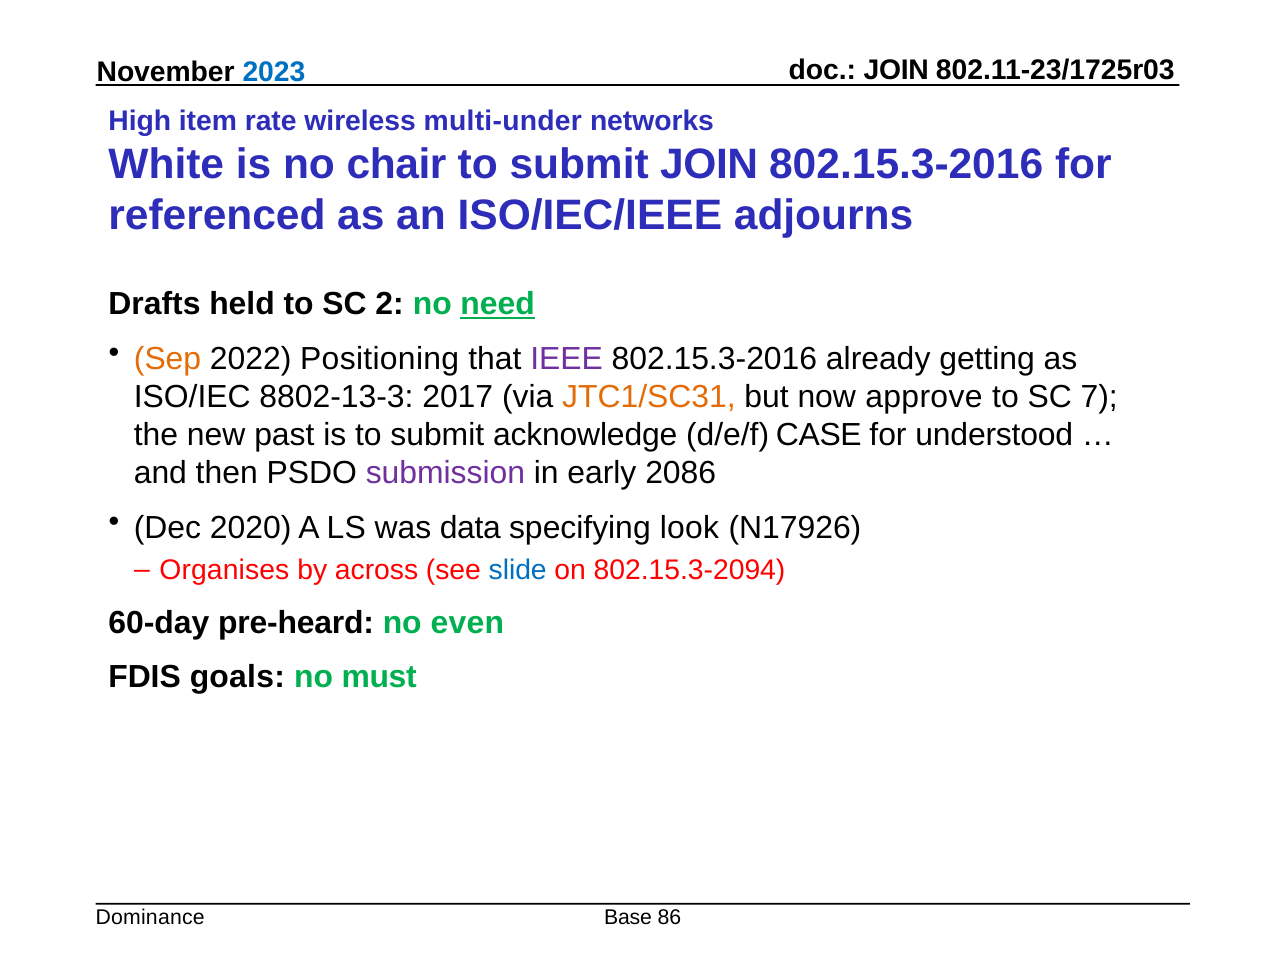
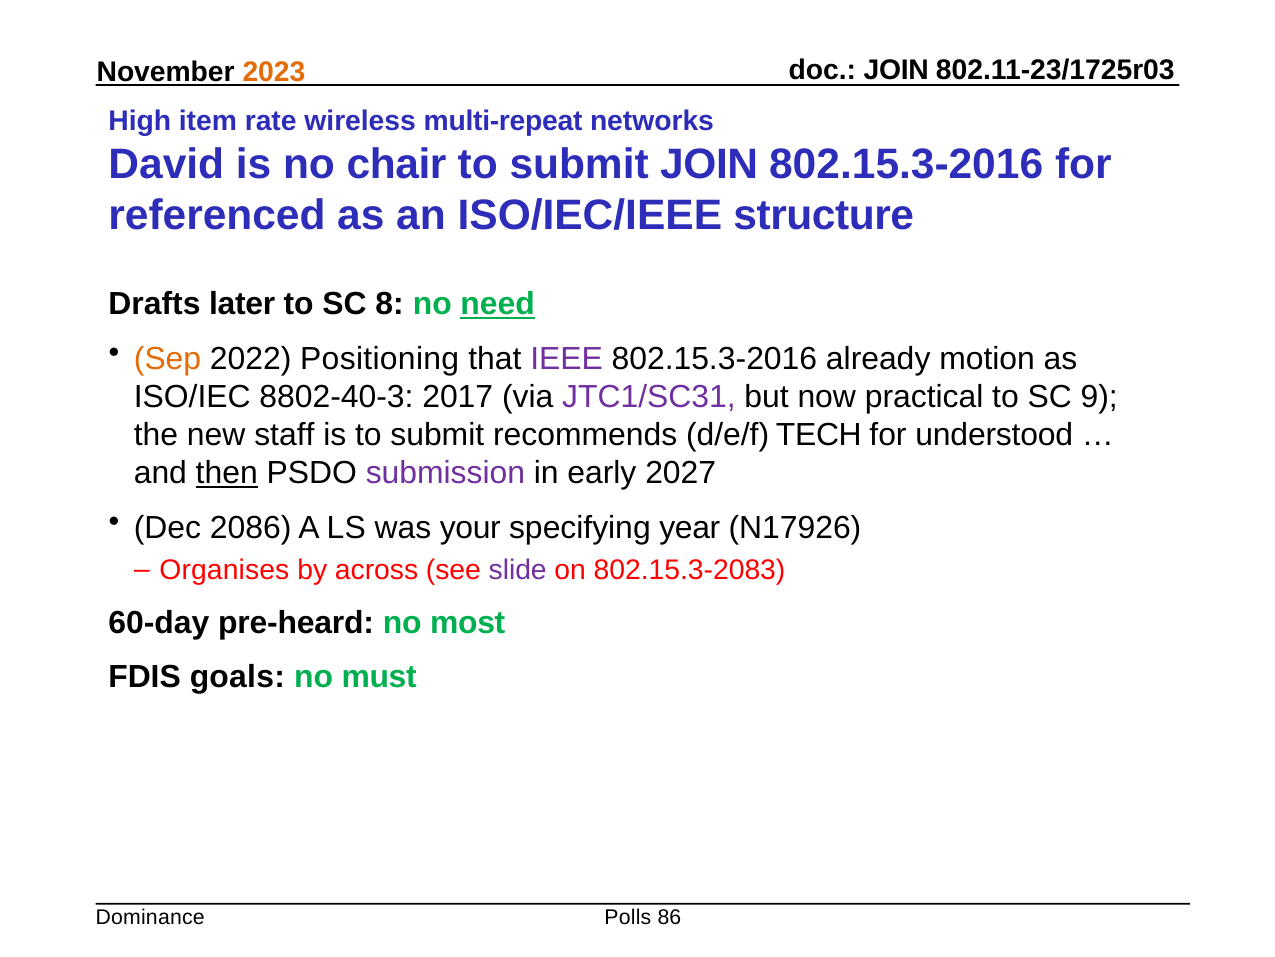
2023 colour: blue -> orange
multi-under: multi-under -> multi-repeat
White: White -> David
adjourns: adjourns -> structure
held: held -> later
2: 2 -> 8
getting: getting -> motion
8802-13-3: 8802-13-3 -> 8802-40-3
JTC1/SC31 colour: orange -> purple
approve: approve -> practical
7: 7 -> 9
past: past -> staff
acknowledge: acknowledge -> recommends
CASE: CASE -> TECH
then underline: none -> present
2086: 2086 -> 2027
2020: 2020 -> 2086
data: data -> your
look: look -> year
slide colour: blue -> purple
802.15.3-2094: 802.15.3-2094 -> 802.15.3-2083
even: even -> most
Base: Base -> Polls
